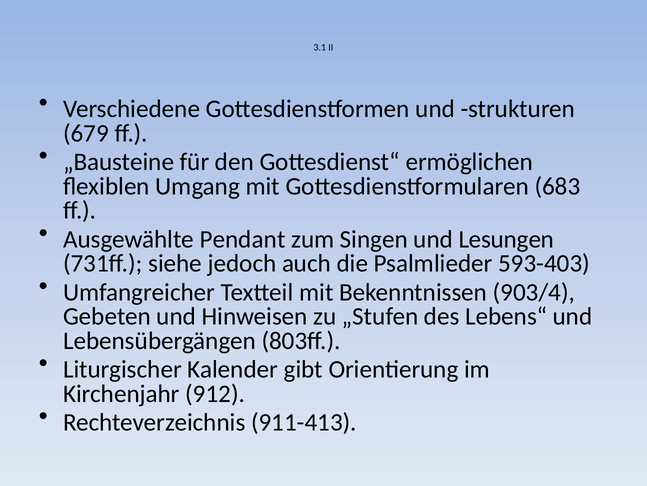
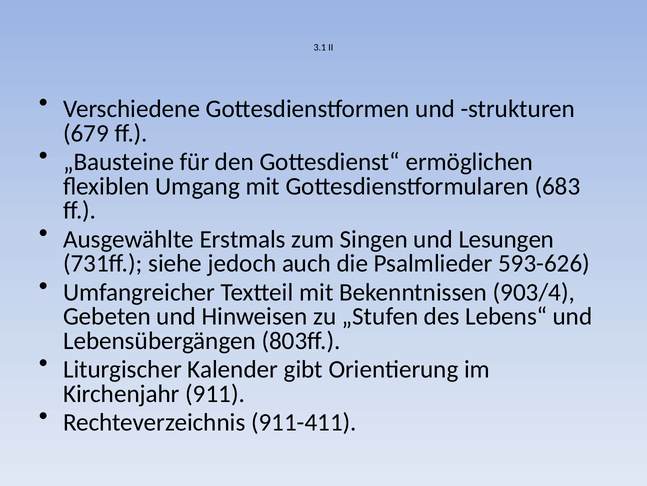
Pendant: Pendant -> Erstmals
593-403: 593-403 -> 593-626
912: 912 -> 911
911-413: 911-413 -> 911-411
